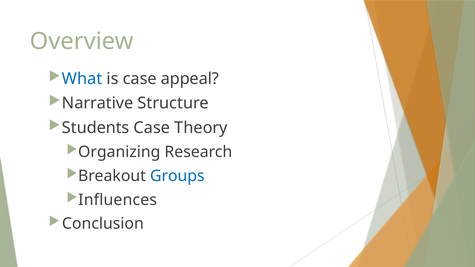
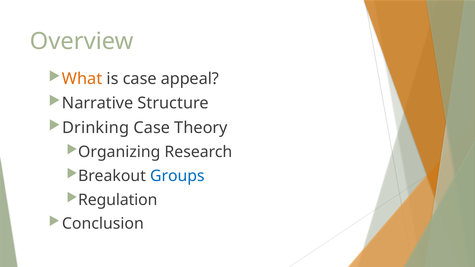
What colour: blue -> orange
Students: Students -> Drinking
Influences: Influences -> Regulation
